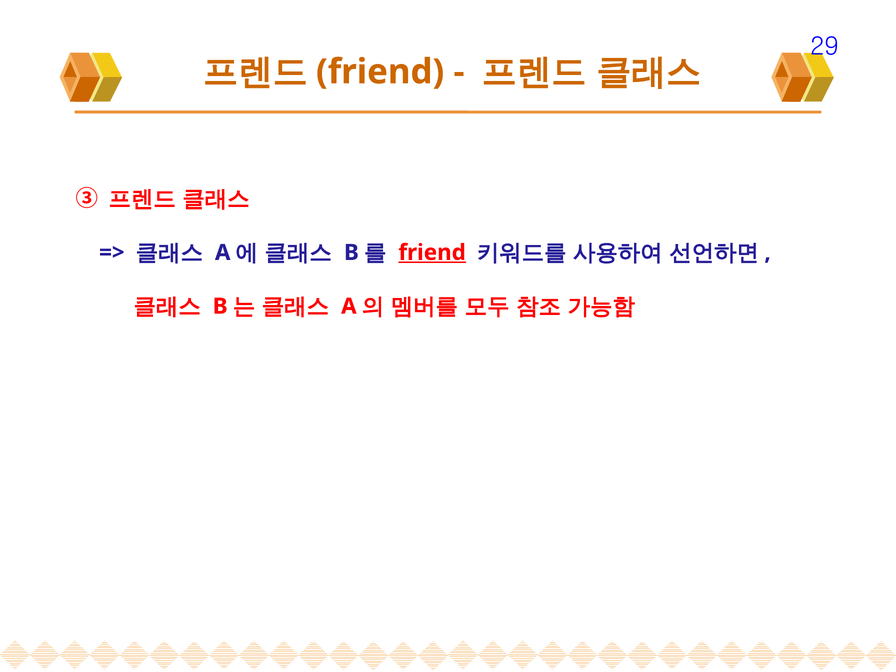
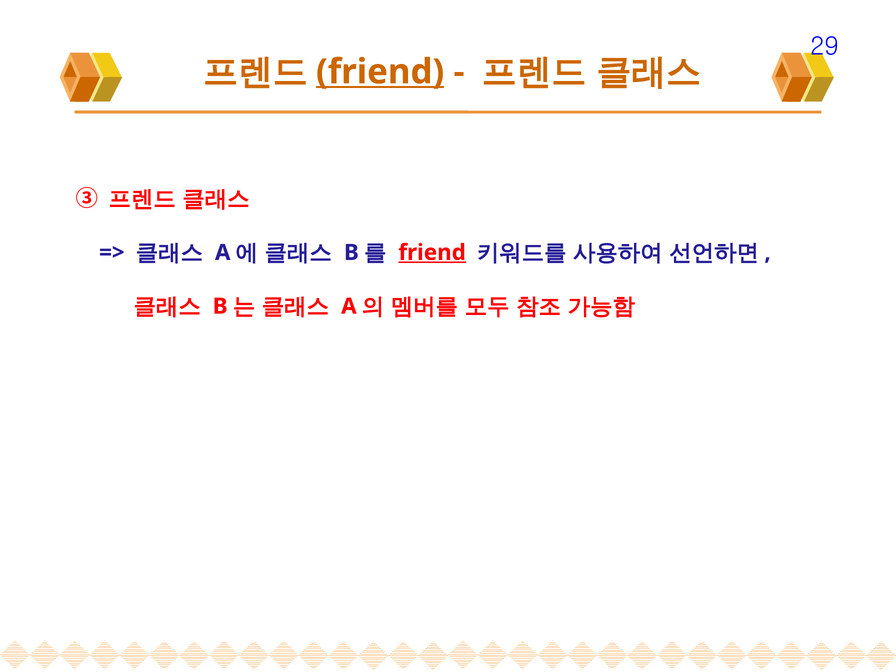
friend at (380, 72) underline: none -> present
